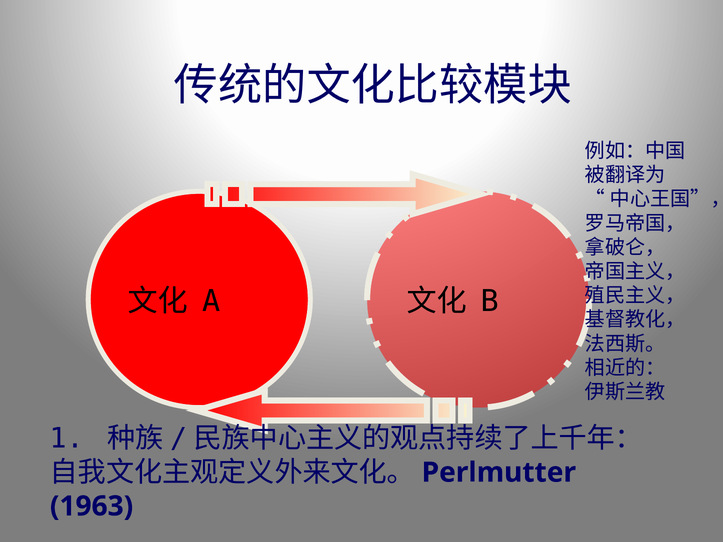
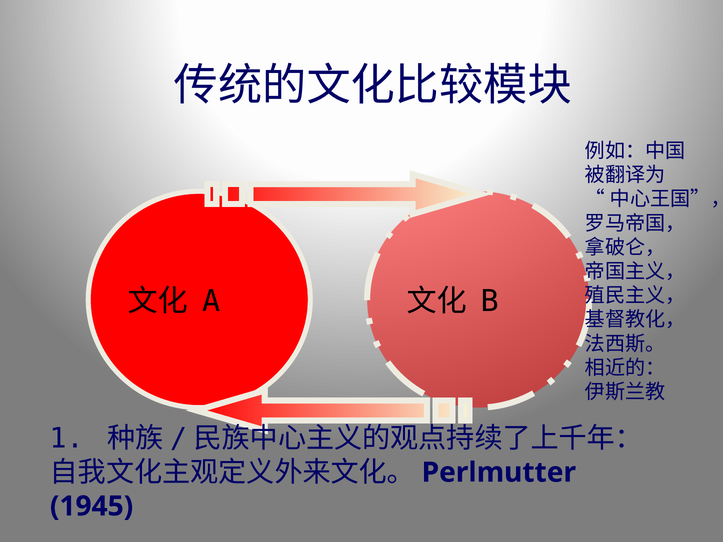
1963: 1963 -> 1945
